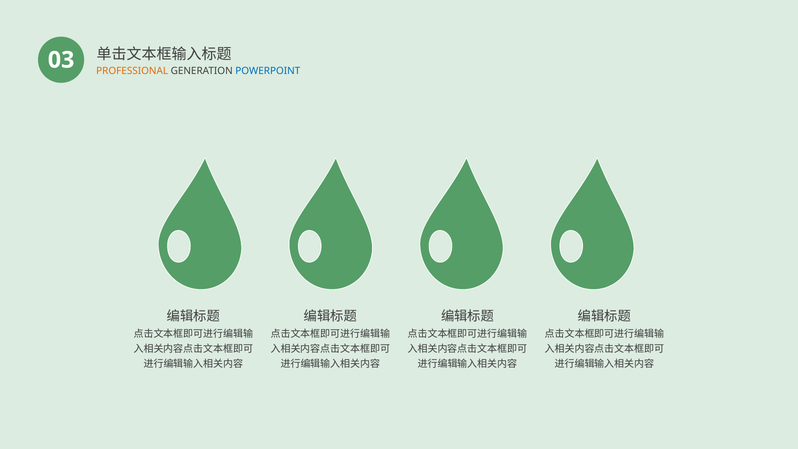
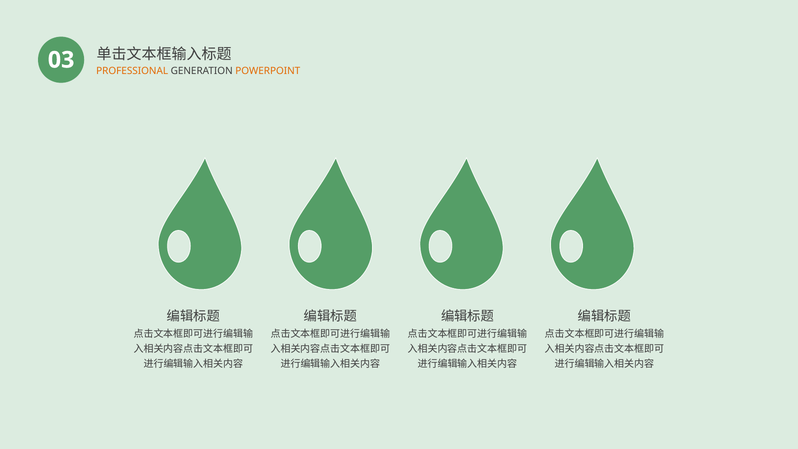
POWERPOINT colour: blue -> orange
